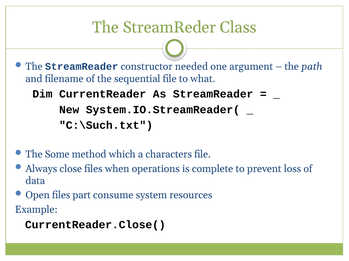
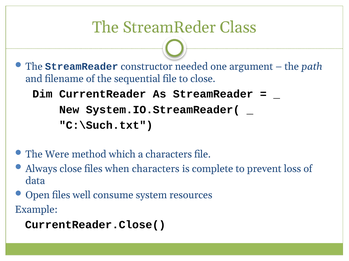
to what: what -> close
Some: Some -> Were
when operations: operations -> characters
part: part -> well
